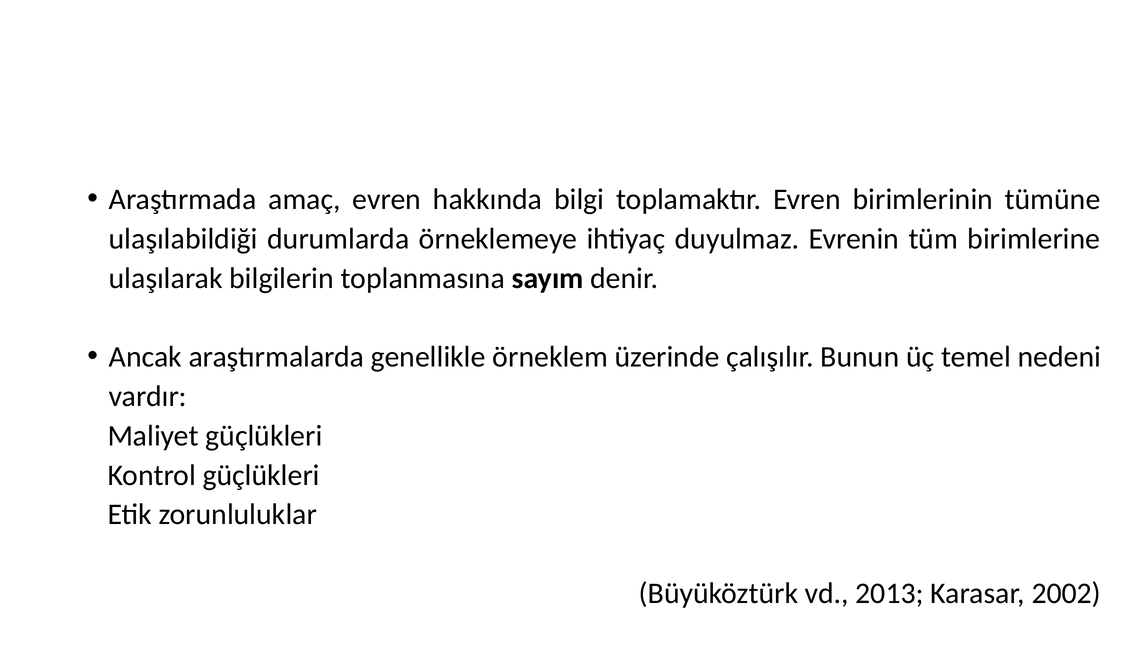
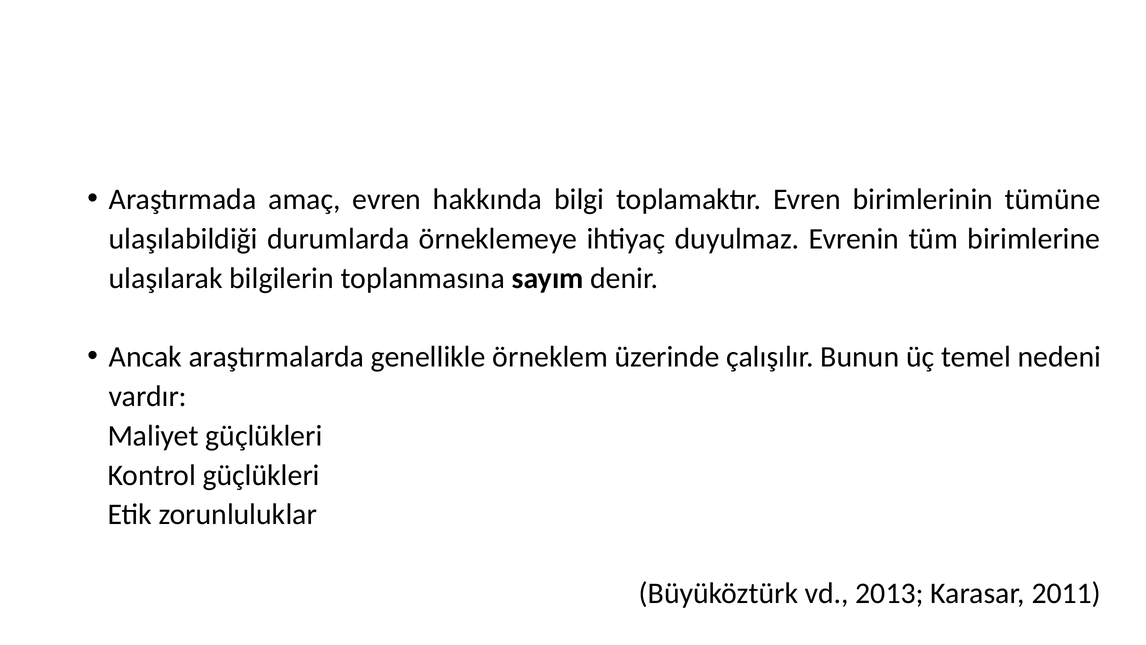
2002: 2002 -> 2011
